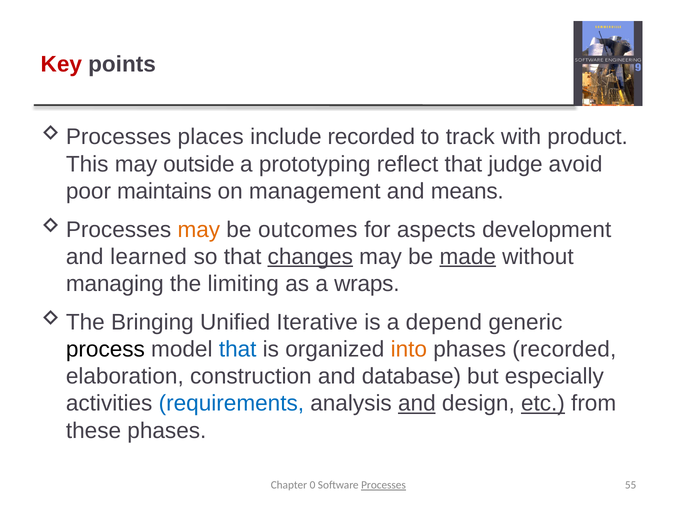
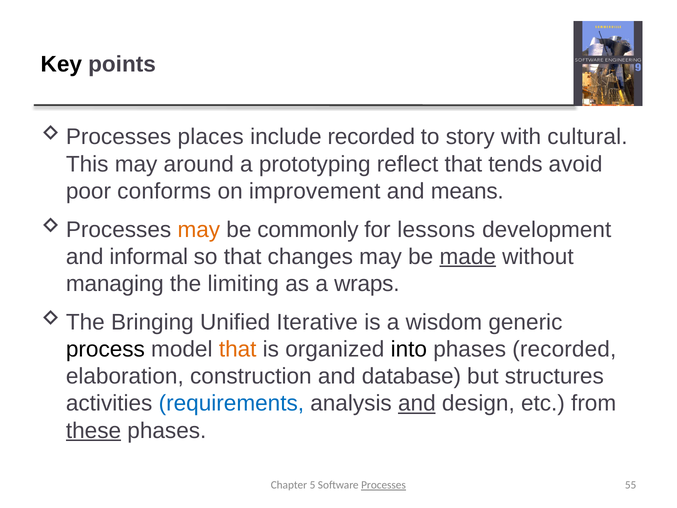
Key colour: red -> black
track: track -> story
product: product -> cultural
outside: outside -> around
judge: judge -> tends
maintains: maintains -> conforms
management: management -> improvement
outcomes: outcomes -> commonly
aspects: aspects -> lessons
learned: learned -> informal
changes underline: present -> none
depend: depend -> wisdom
that at (238, 349) colour: blue -> orange
into colour: orange -> black
especially: especially -> structures
etc underline: present -> none
these underline: none -> present
0: 0 -> 5
